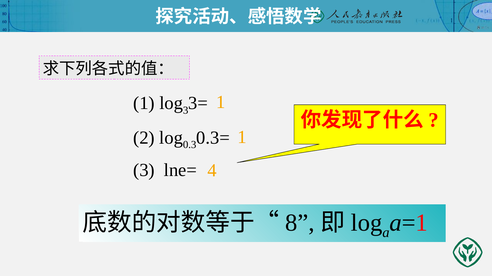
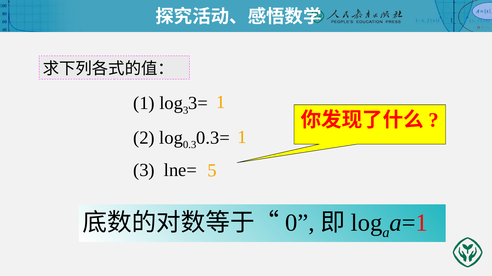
4: 4 -> 5
8: 8 -> 0
